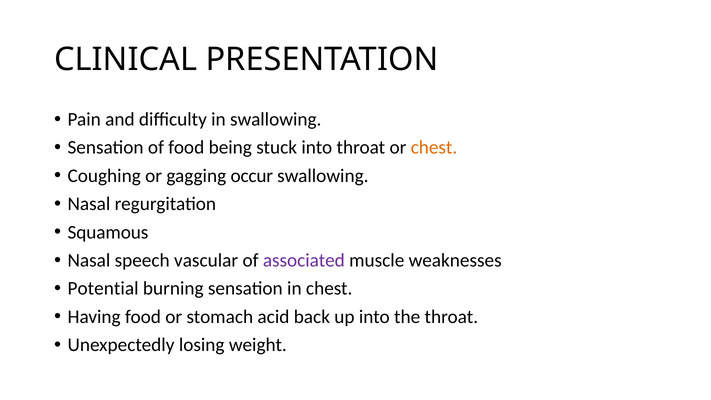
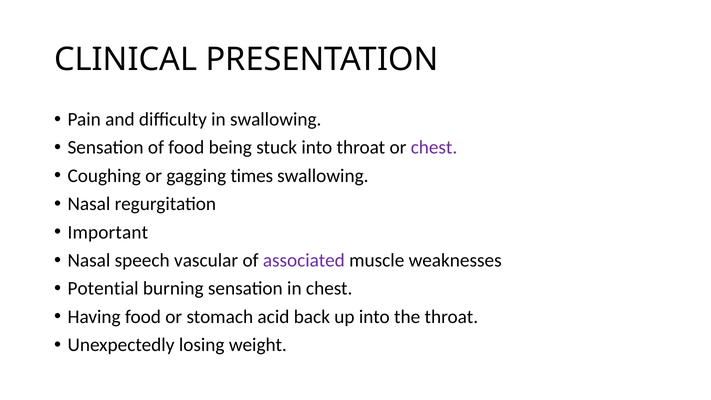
chest at (434, 148) colour: orange -> purple
occur: occur -> times
Squamous: Squamous -> Important
